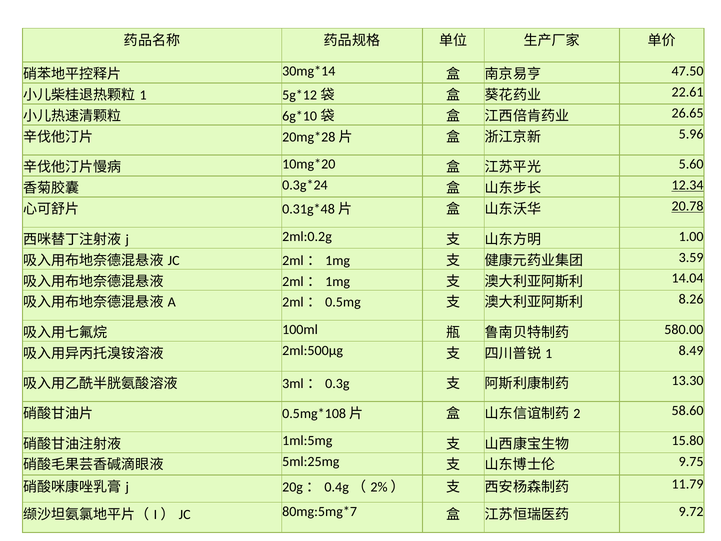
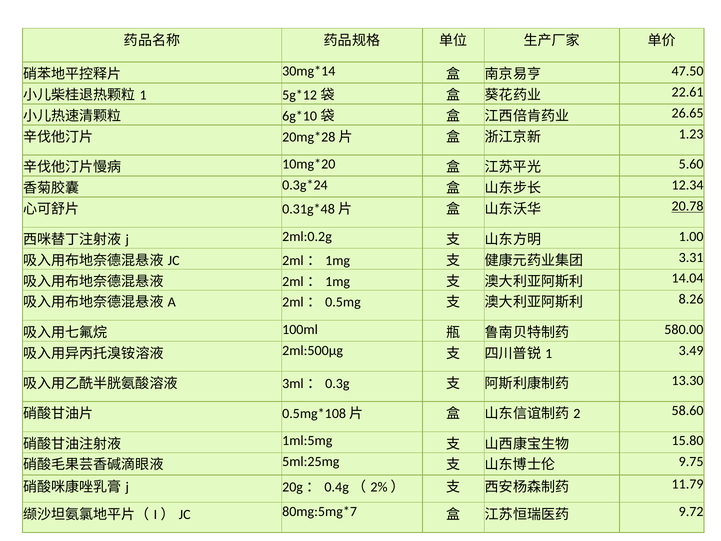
5.96: 5.96 -> 1.23
12.34 underline: present -> none
3.59: 3.59 -> 3.31
8.49: 8.49 -> 3.49
